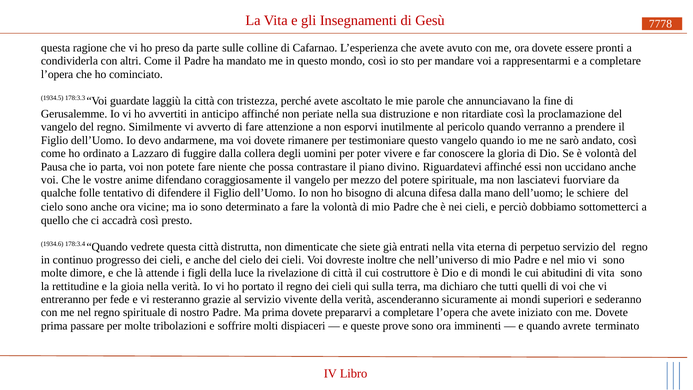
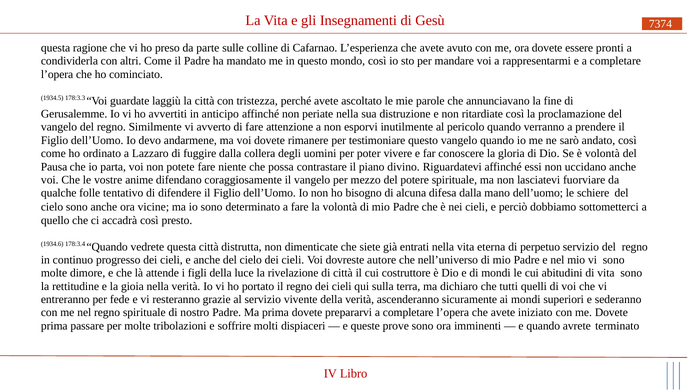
7778: 7778 -> 7374
inoltre: inoltre -> autore
